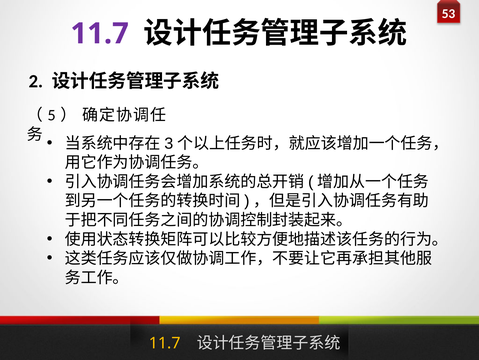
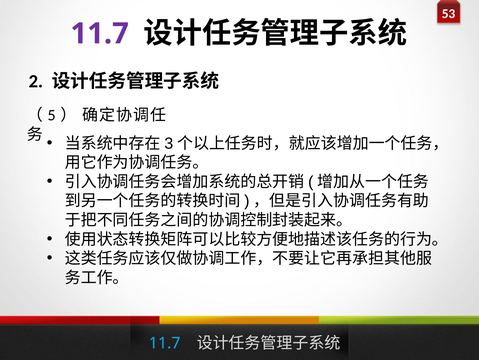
11.7 at (165, 343) colour: yellow -> light blue
